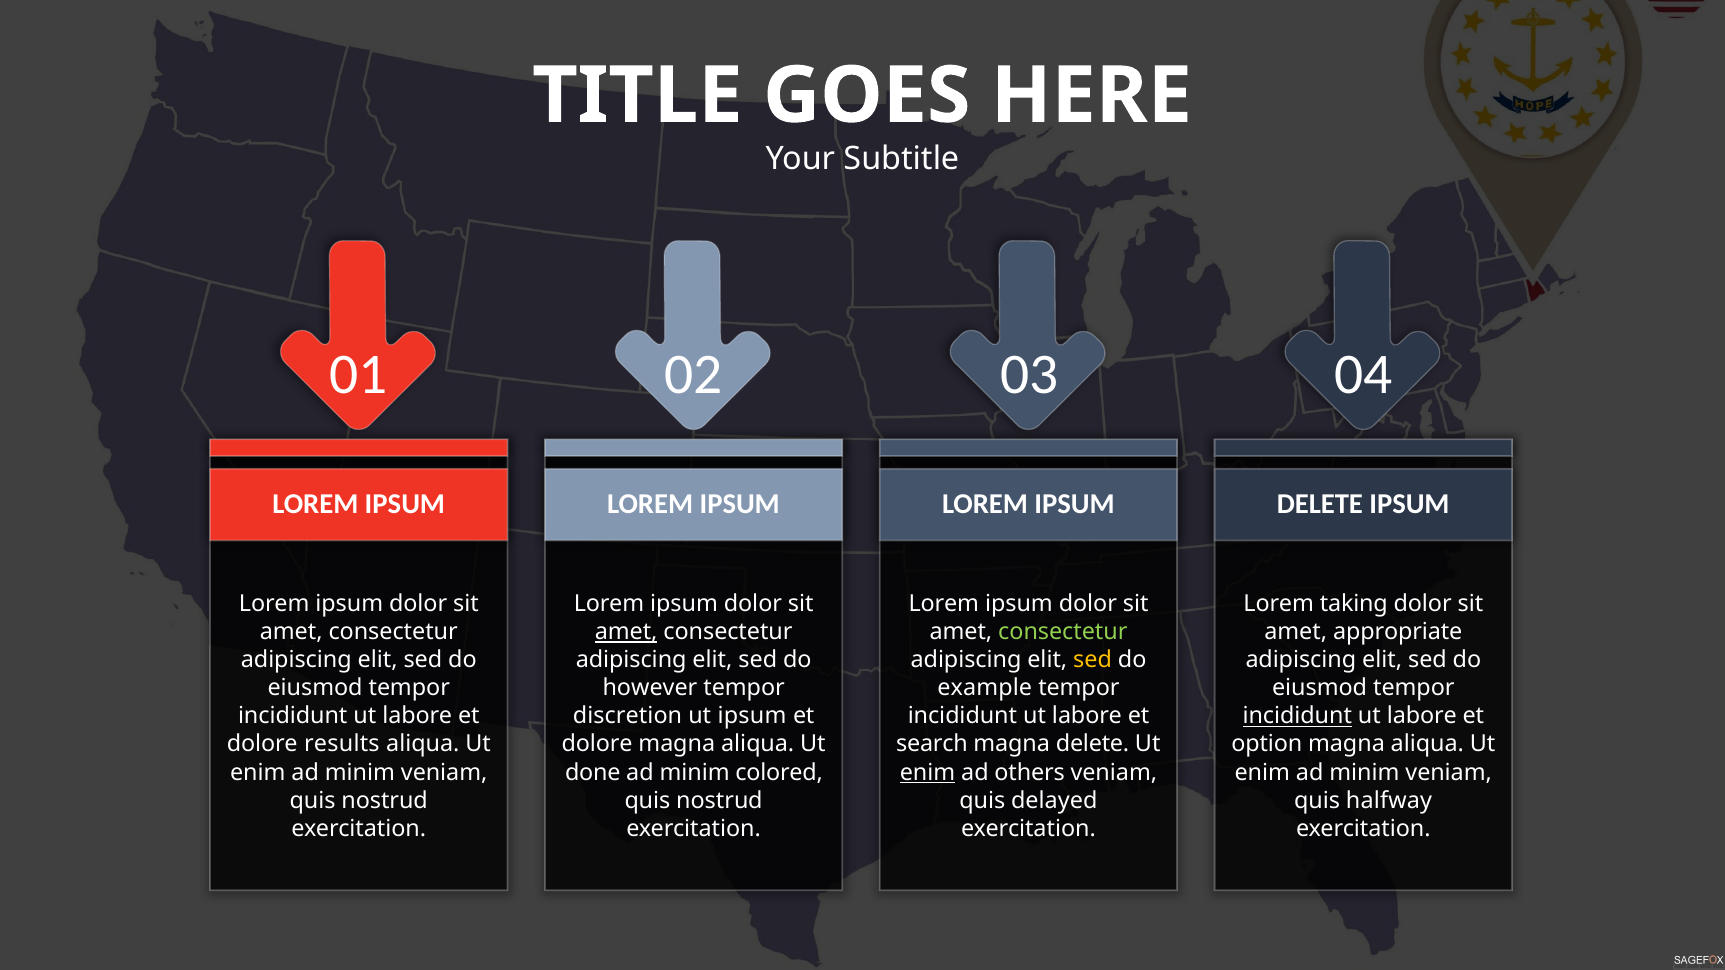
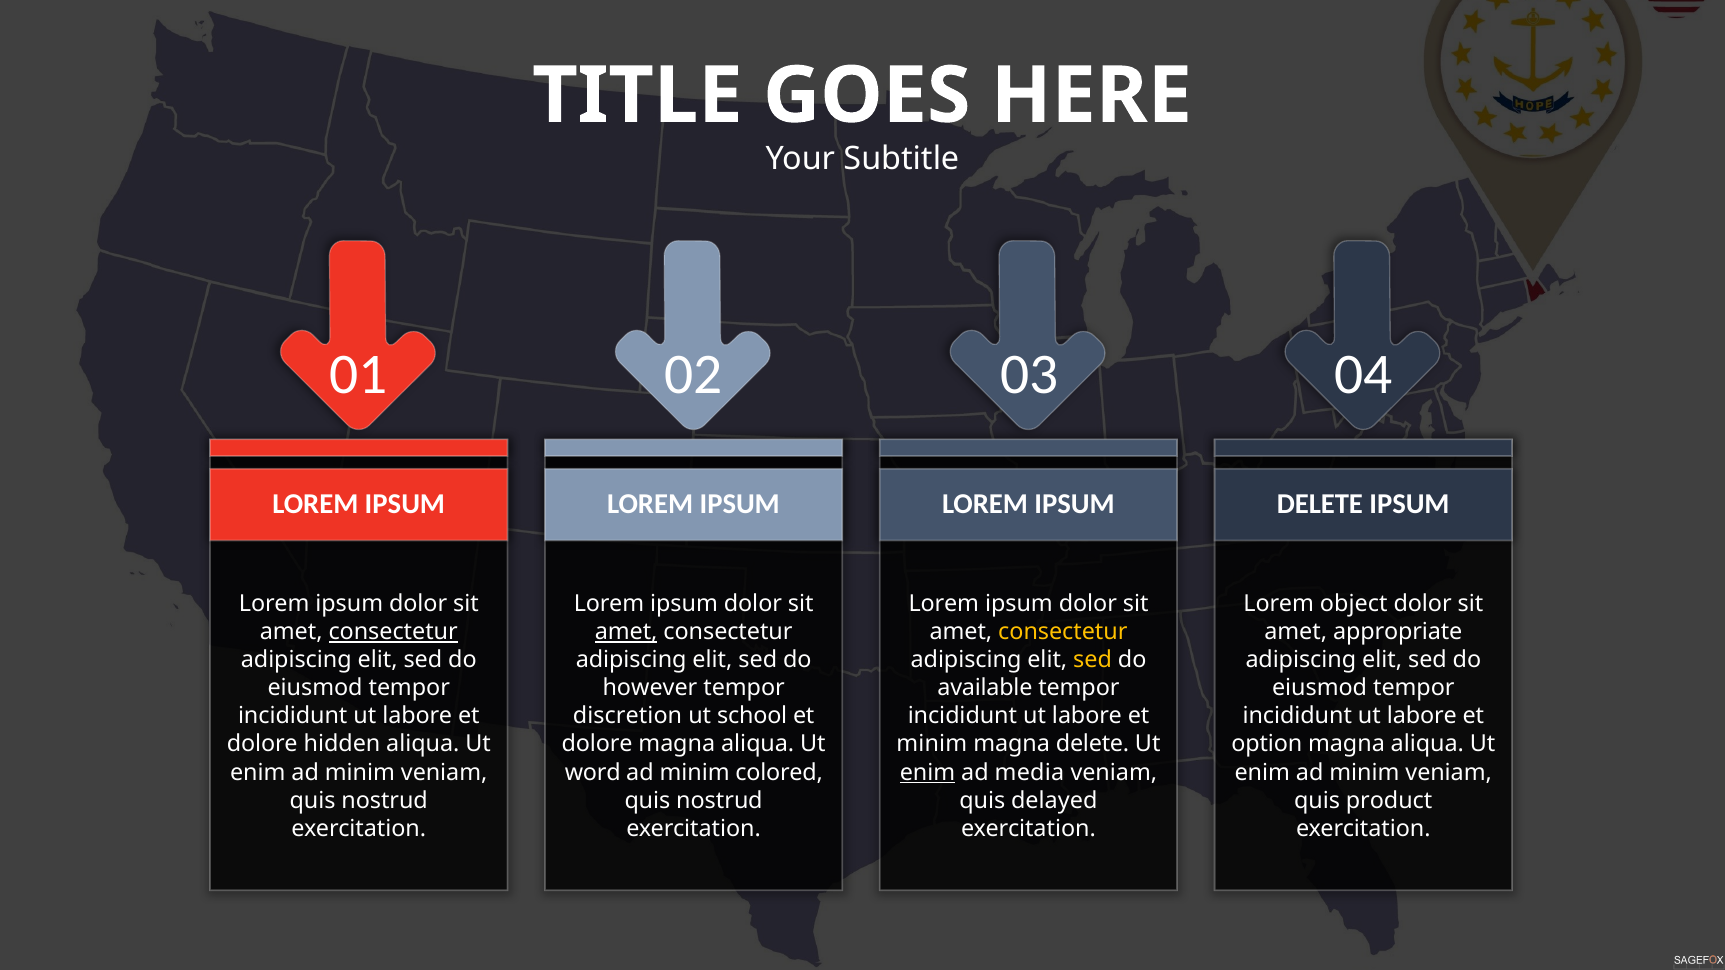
taking: taking -> object
consectetur at (393, 632) underline: none -> present
consectetur at (1063, 632) colour: light green -> yellow
example: example -> available
ut ipsum: ipsum -> school
incididunt at (1297, 716) underline: present -> none
results: results -> hidden
search at (932, 744): search -> minim
done: done -> word
others: others -> media
halfway: halfway -> product
